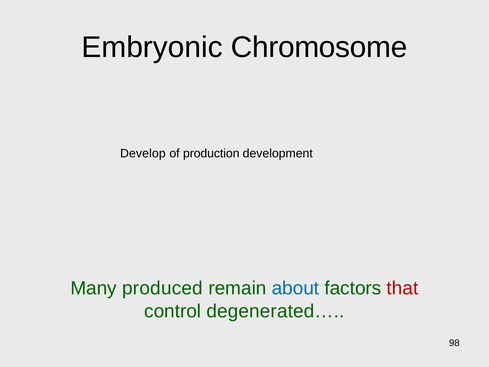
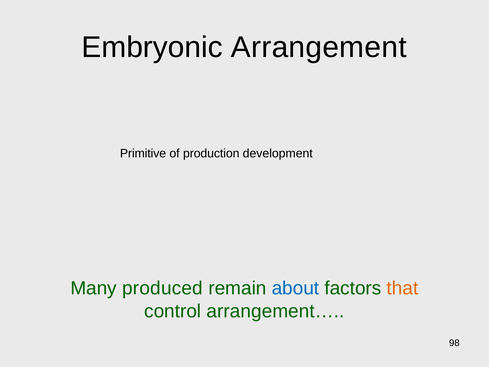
Chromosome: Chromosome -> Arrangement
Develop: Develop -> Primitive
that colour: red -> orange
degenerated…: degenerated… -> arrangement…
